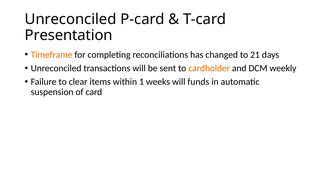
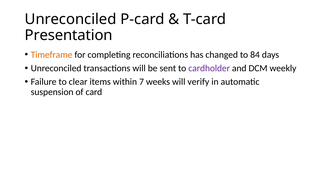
21: 21 -> 84
cardholder colour: orange -> purple
1: 1 -> 7
funds: funds -> verify
